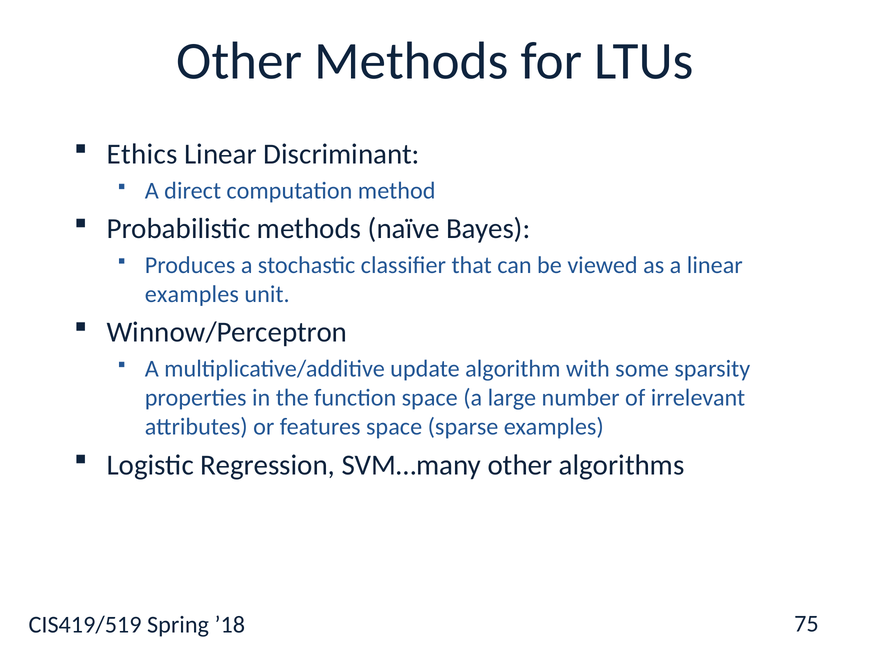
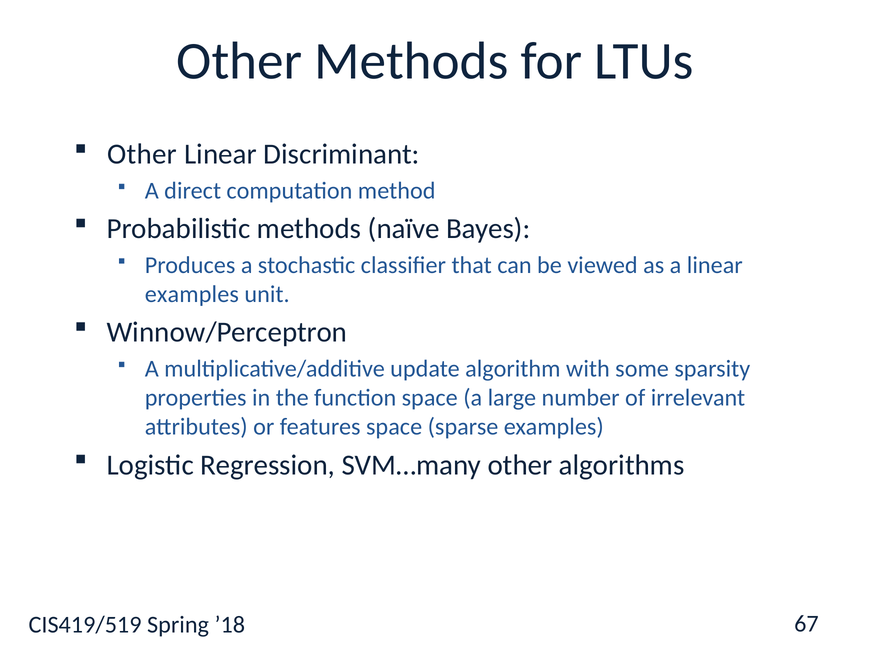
Ethics at (142, 154): Ethics -> Other
75: 75 -> 67
